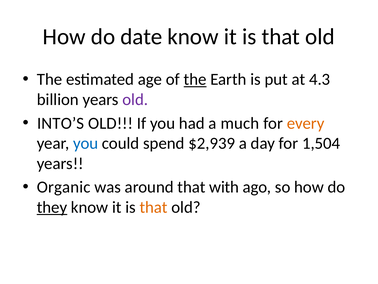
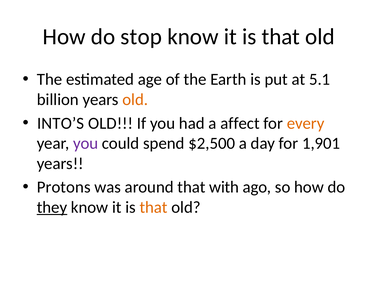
date: date -> stop
the at (195, 79) underline: present -> none
4.3: 4.3 -> 5.1
old at (135, 99) colour: purple -> orange
much: much -> affect
you at (86, 143) colour: blue -> purple
$2,939: $2,939 -> $2,500
1,504: 1,504 -> 1,901
Organic: Organic -> Protons
